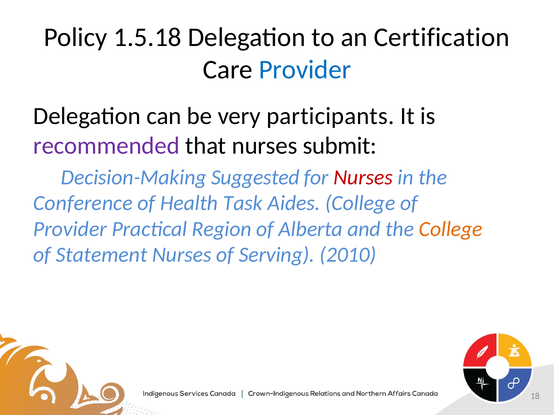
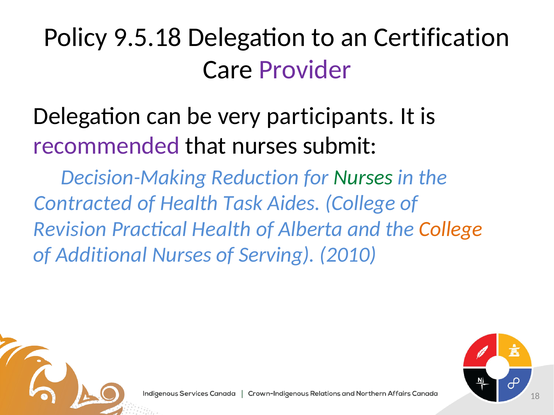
1.5.18: 1.5.18 -> 9.5.18
Provider at (305, 70) colour: blue -> purple
Suggested: Suggested -> Reduction
Nurses at (363, 178) colour: red -> green
Conference: Conference -> Contracted
Provider at (70, 229): Provider -> Revision
Practical Region: Region -> Health
Statement: Statement -> Additional
